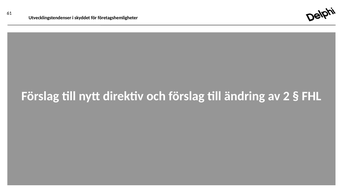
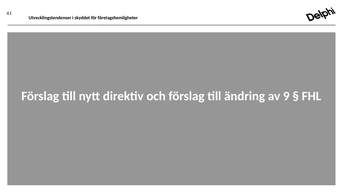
2: 2 -> 9
